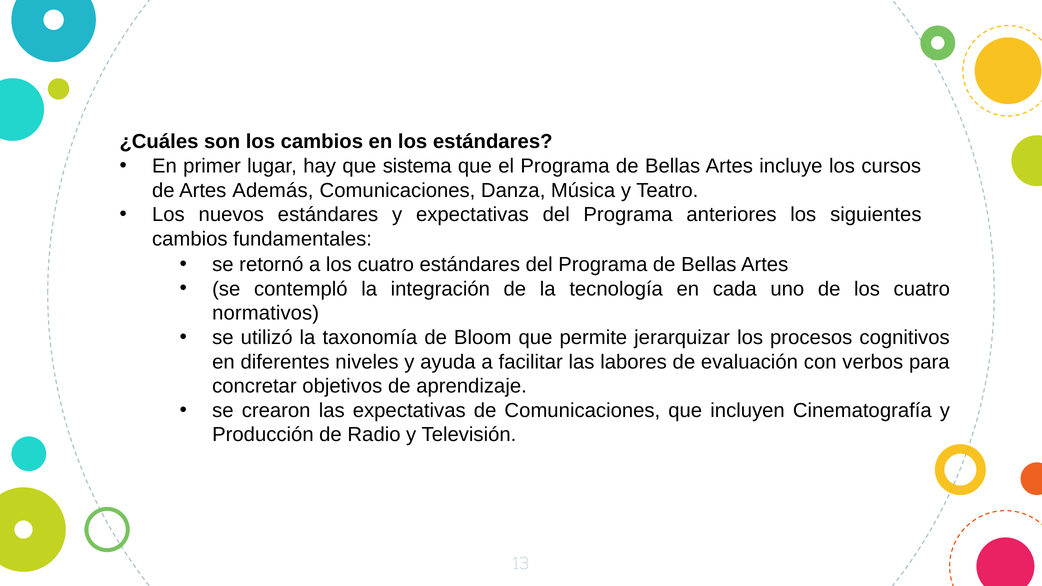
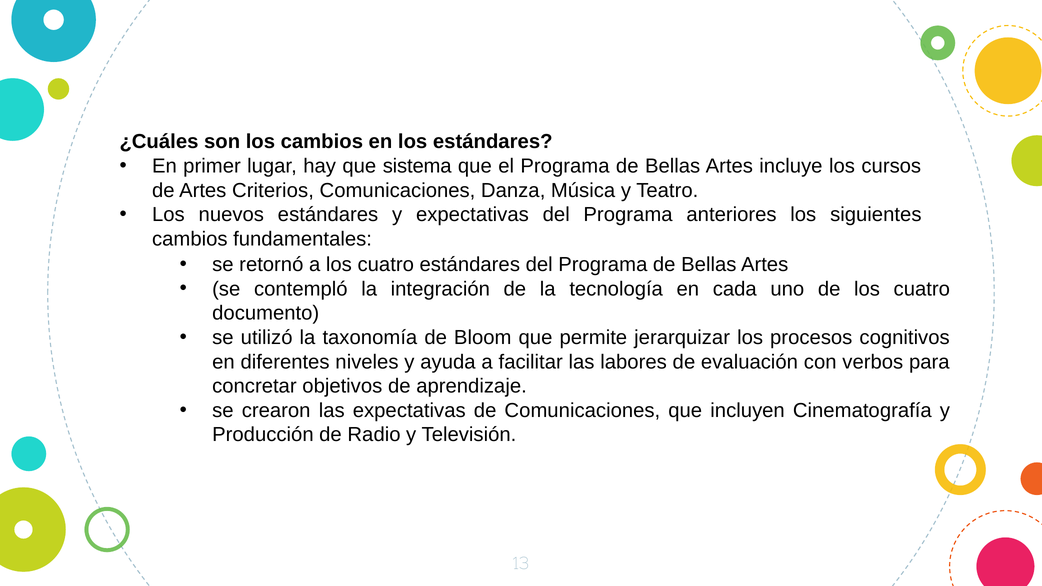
Además: Además -> Criterios
normativos: normativos -> documento
